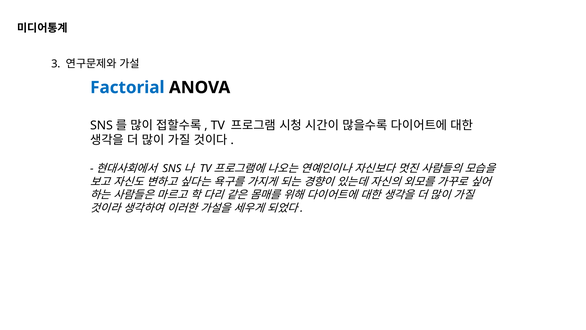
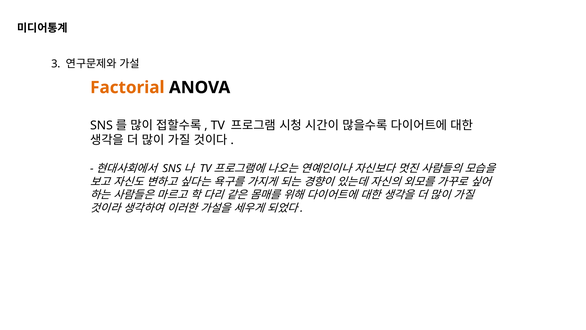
Factorial colour: blue -> orange
